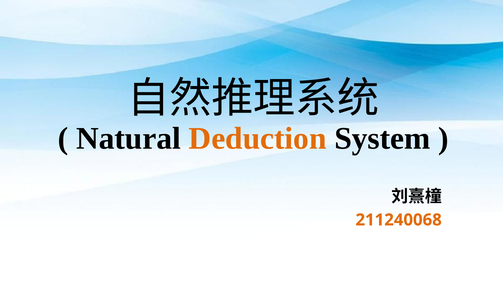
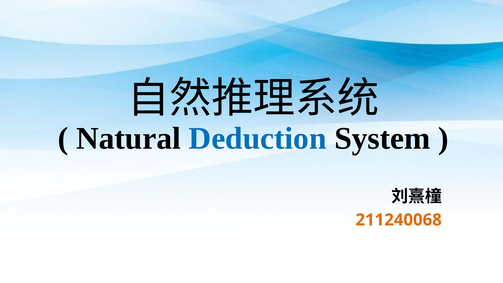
Deduction colour: orange -> blue
